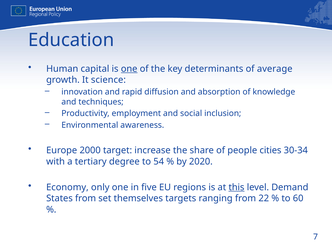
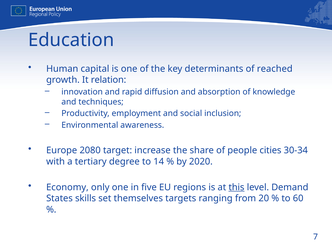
one at (129, 69) underline: present -> none
average: average -> reached
science: science -> relation
2000: 2000 -> 2080
54: 54 -> 14
States from: from -> skills
22: 22 -> 20
